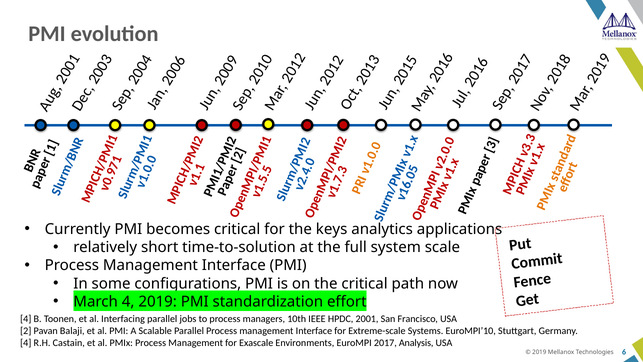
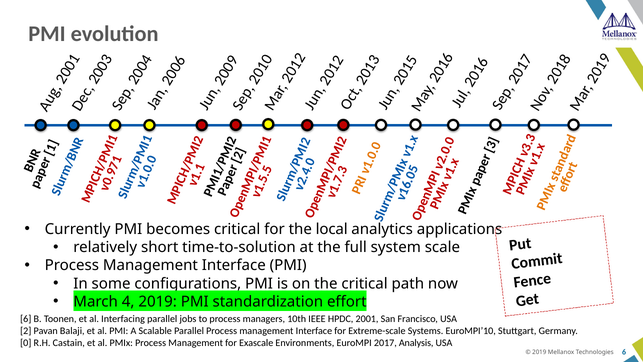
keys: keys -> local
4 at (26, 319): 4 -> 6
4 at (26, 343): 4 -> 0
